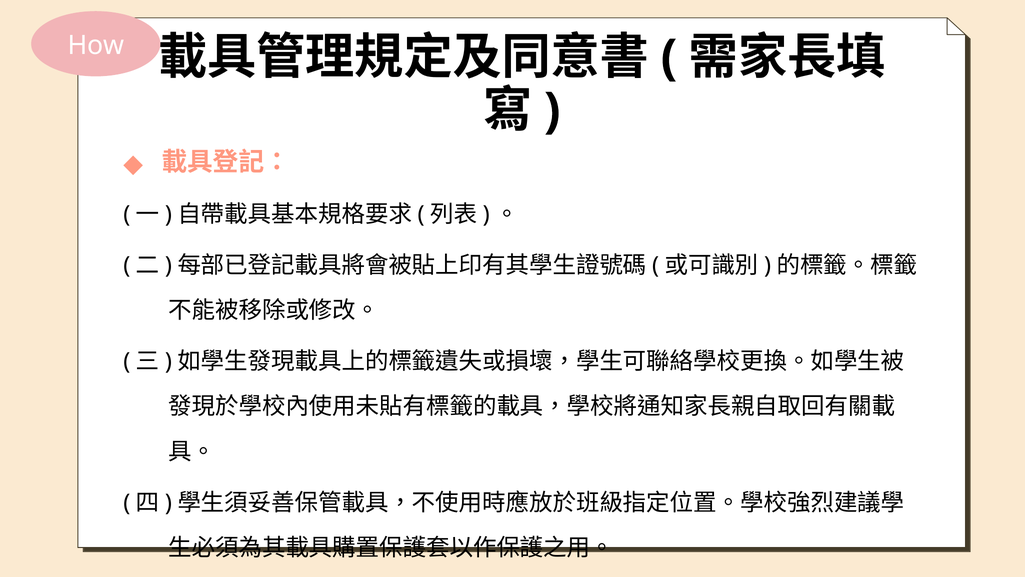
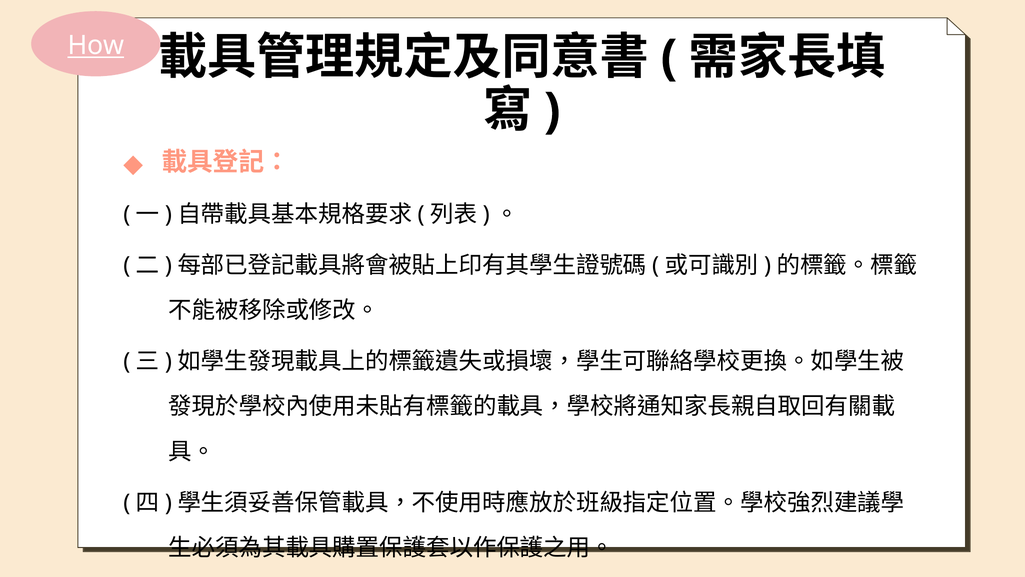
How underline: none -> present
